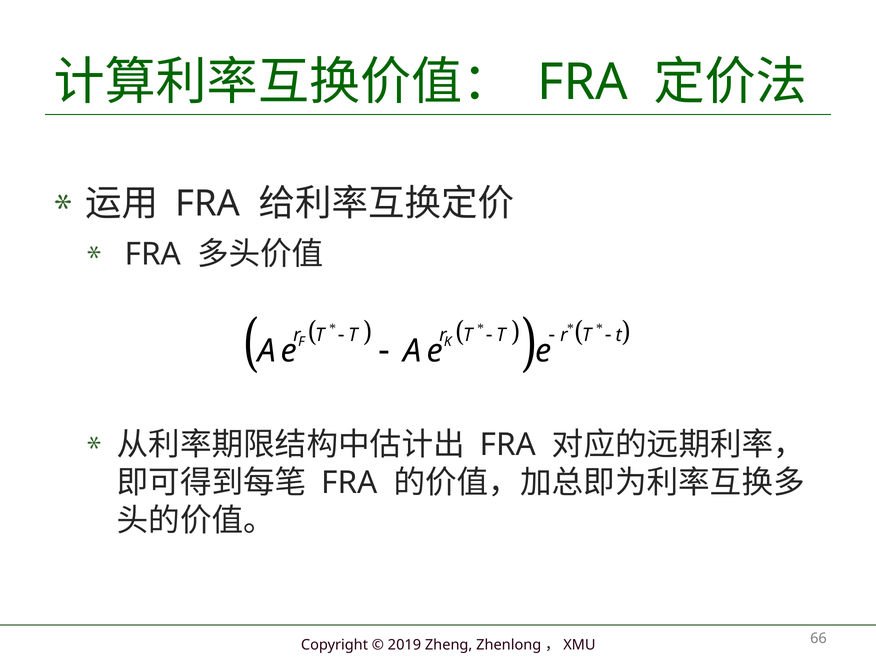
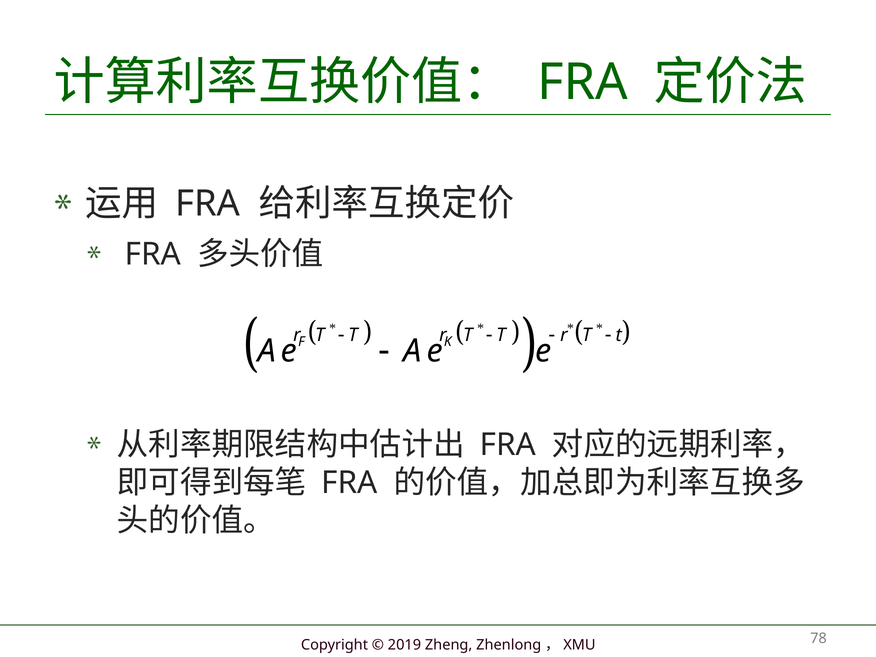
66: 66 -> 78
